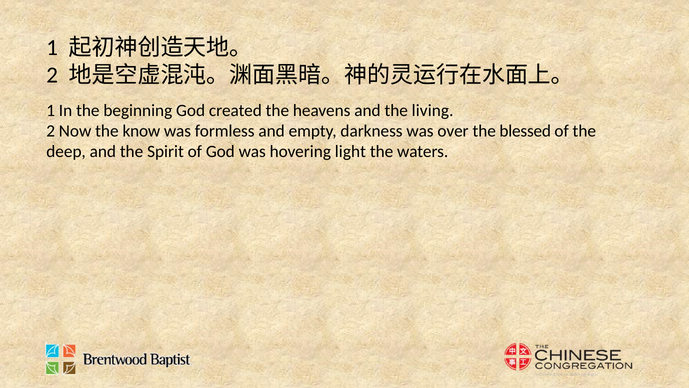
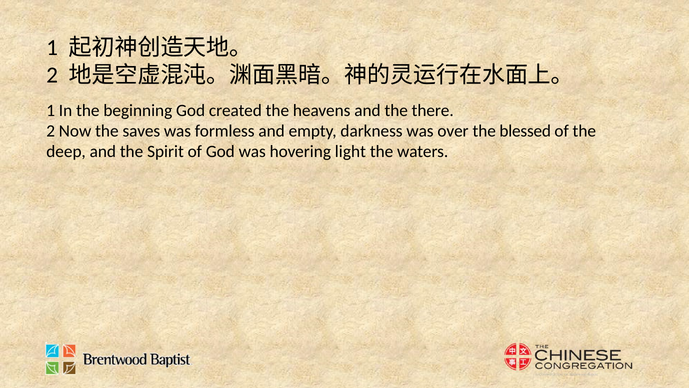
living: living -> there
know: know -> saves
